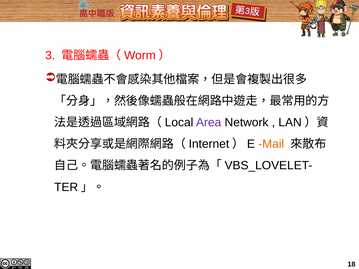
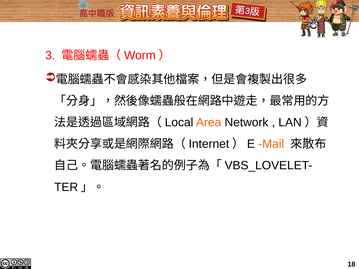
Area colour: purple -> orange
